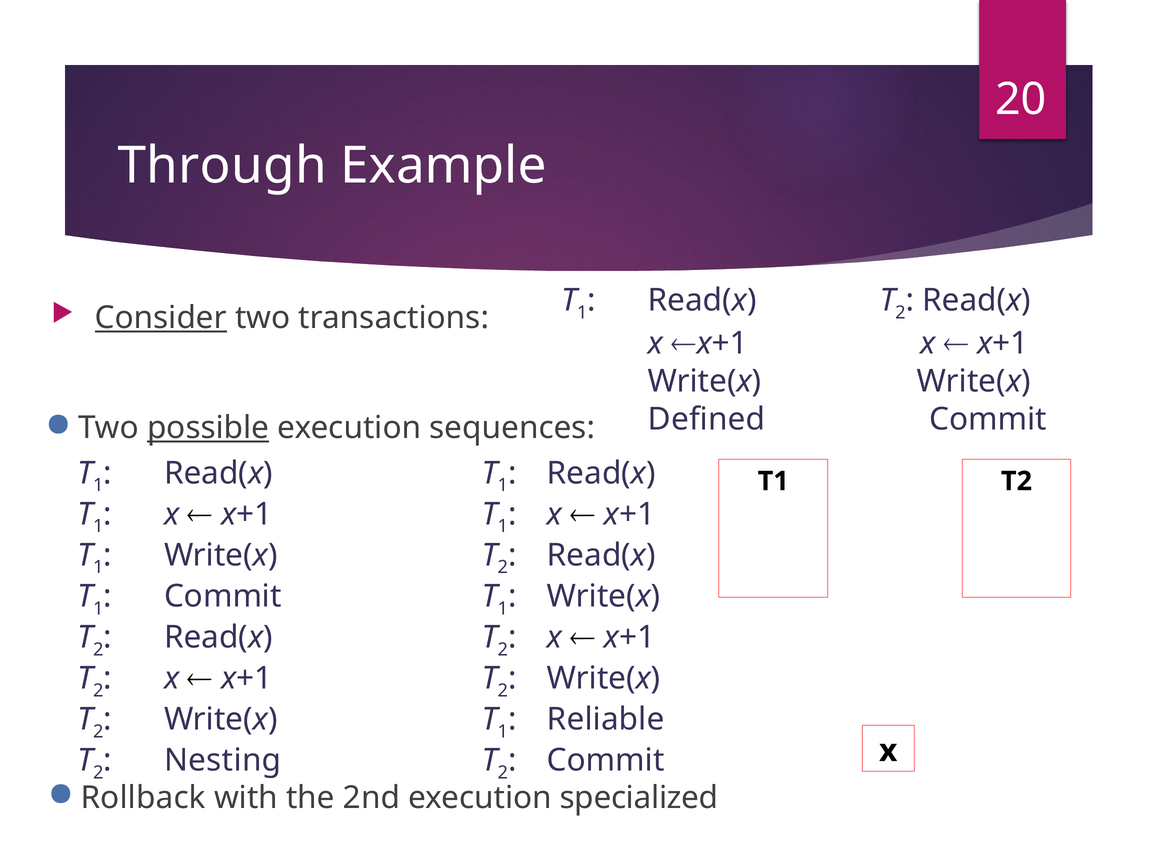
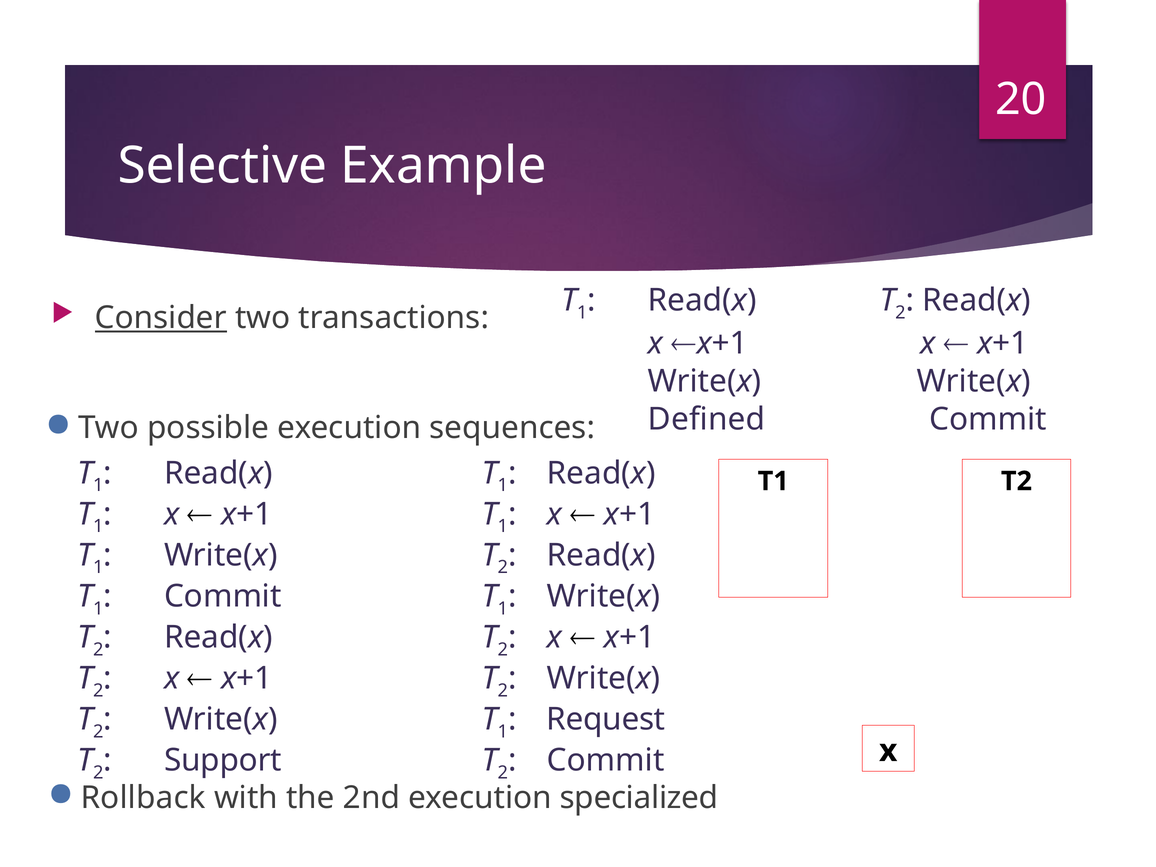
Through: Through -> Selective
possible underline: present -> none
Reliable: Reliable -> Request
Nesting: Nesting -> Support
